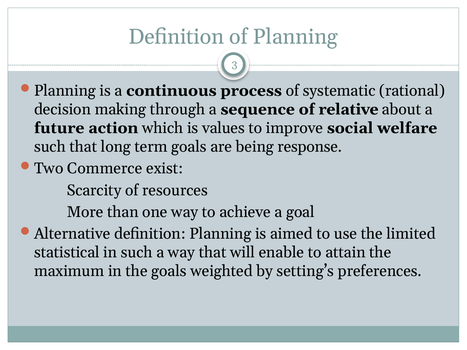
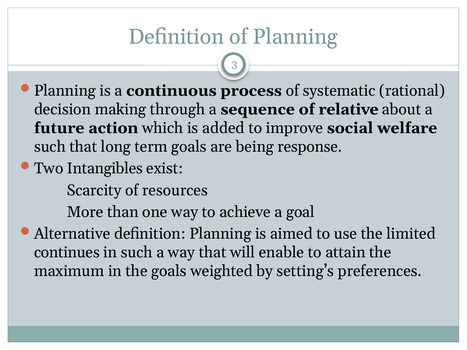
values: values -> added
Commerce: Commerce -> Intangibles
statistical: statistical -> continues
